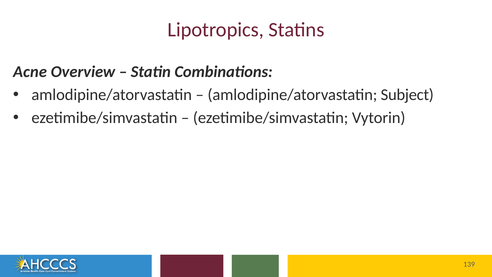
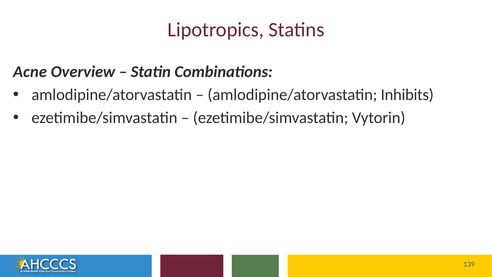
Subject: Subject -> Inhibits
